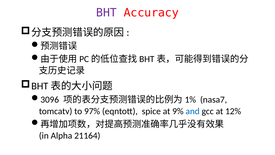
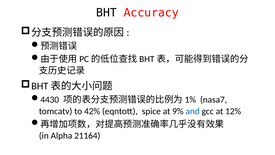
BHT colour: purple -> black
3096: 3096 -> 4430
97%: 97% -> 42%
